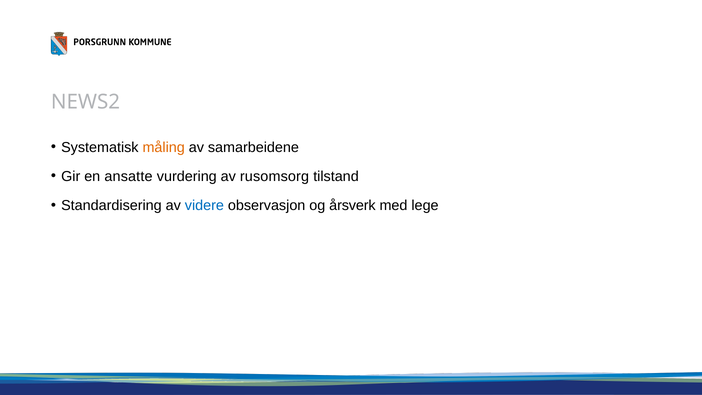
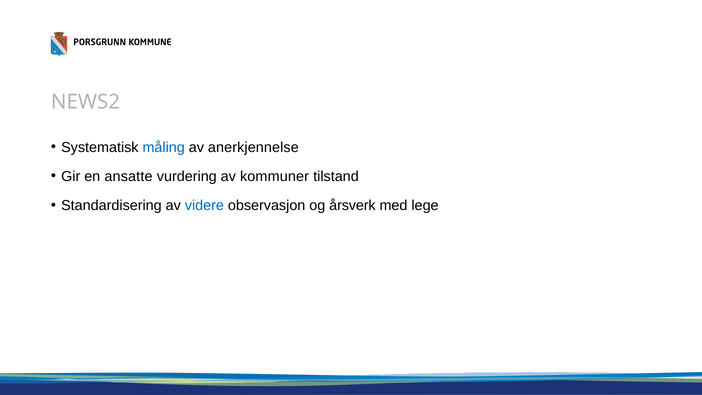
måling colour: orange -> blue
samarbeidene: samarbeidene -> anerkjennelse
rusomsorg: rusomsorg -> kommuner
